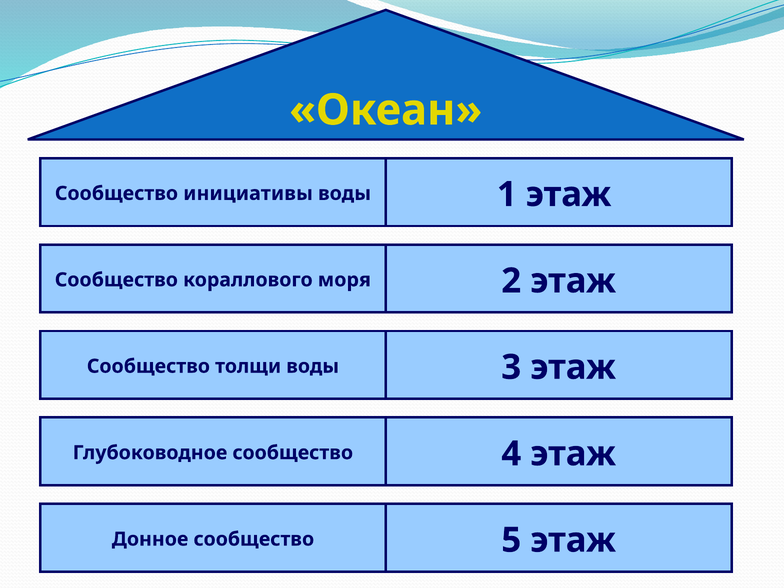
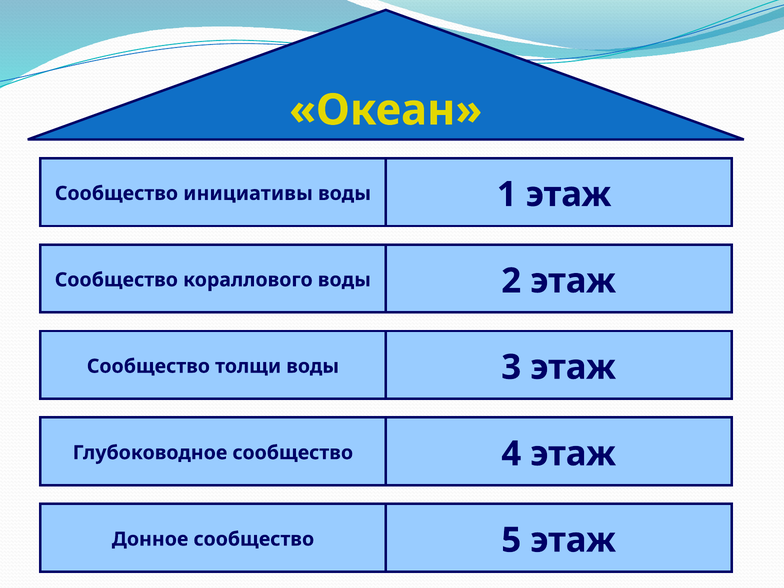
кораллового моря: моря -> воды
